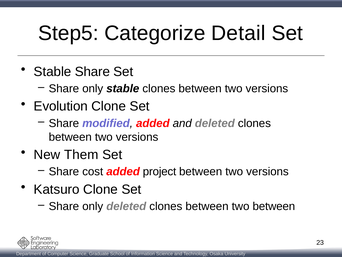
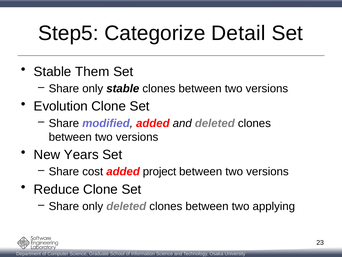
Stable Share: Share -> Them
Them: Them -> Years
Katsuro: Katsuro -> Reduce
two between: between -> applying
